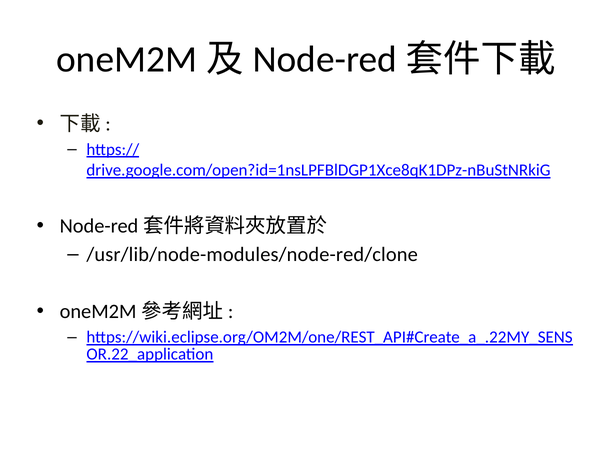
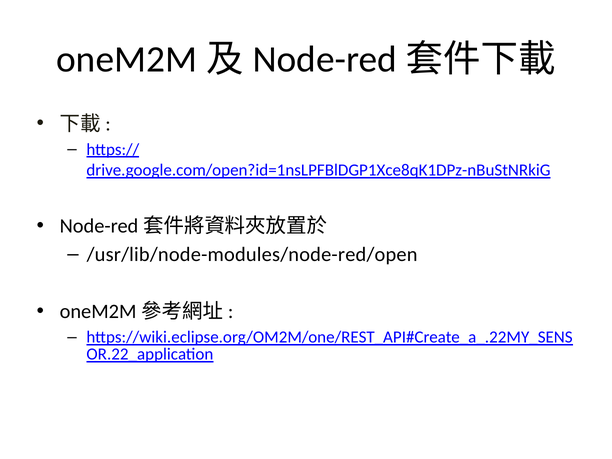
/usr/lib/node-modules/node-red/clone: /usr/lib/node-modules/node-red/clone -> /usr/lib/node-modules/node-red/open
